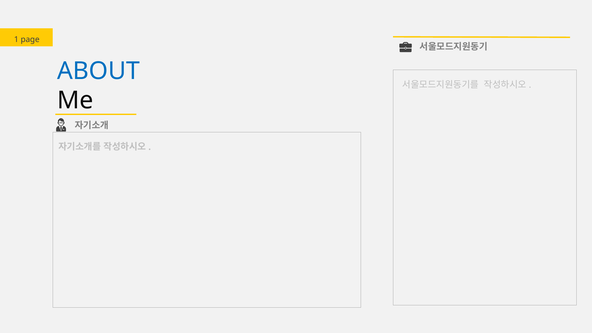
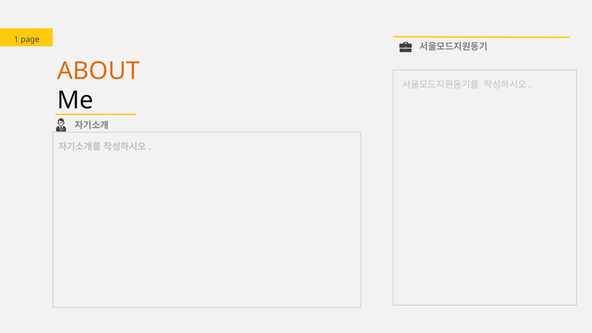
ABOUT colour: blue -> orange
